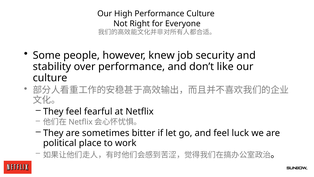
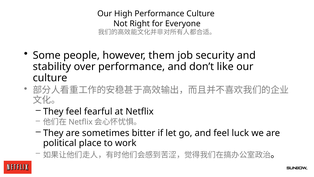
knew: knew -> them
